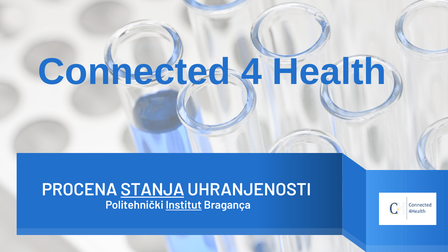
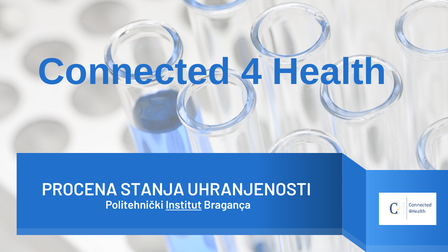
STANJA underline: present -> none
